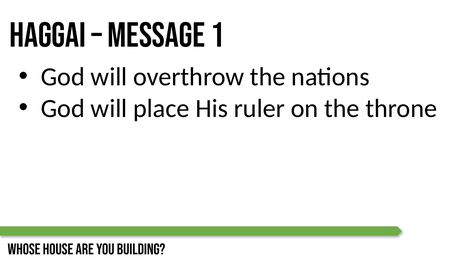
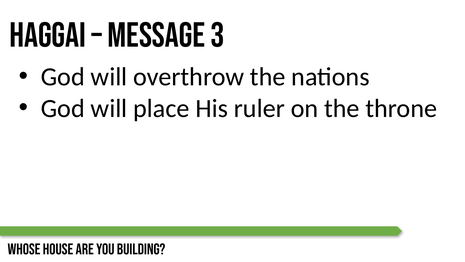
1: 1 -> 3
